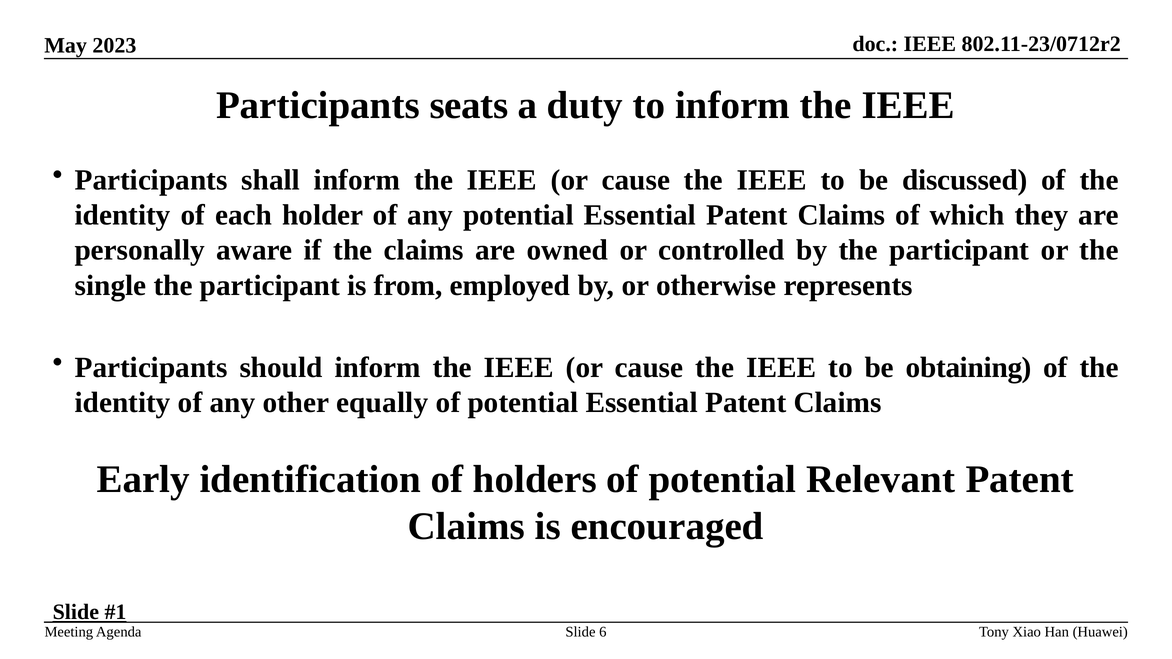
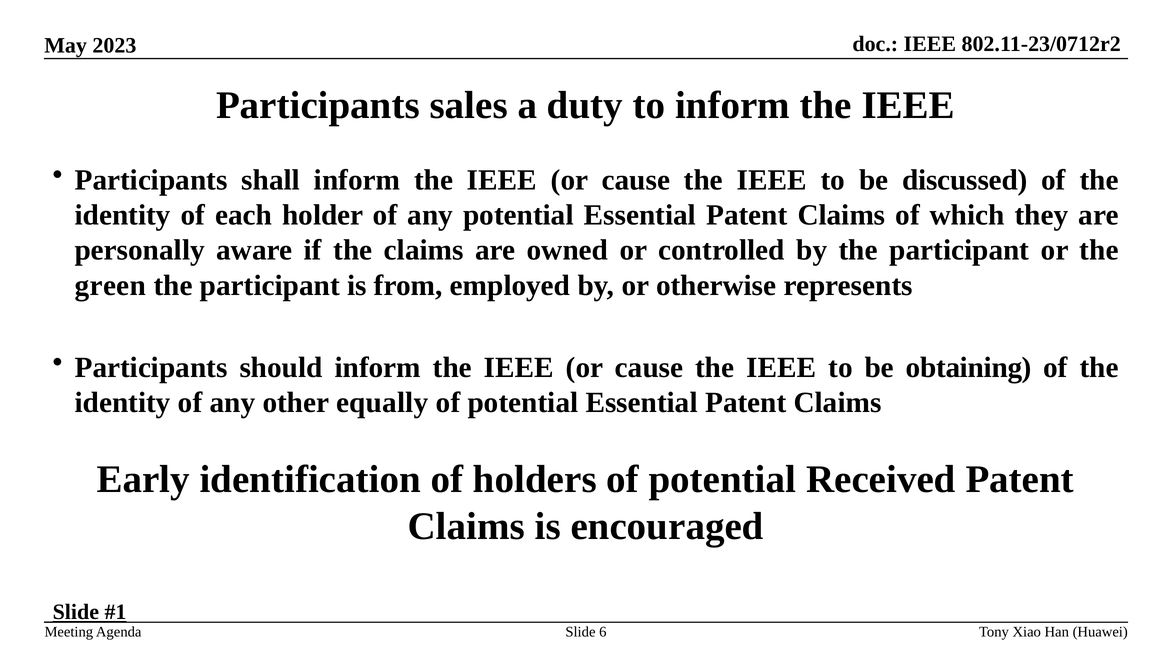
seats: seats -> sales
single: single -> green
Relevant: Relevant -> Received
